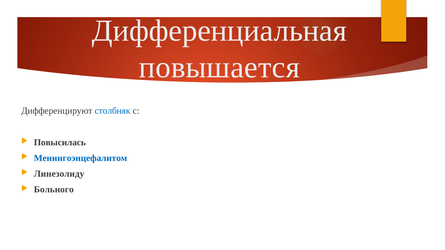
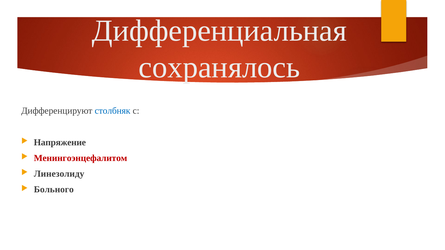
повышается: повышается -> сохранялось
Повысилась: Повысилась -> Напряжение
Менингоэнцефалитом colour: blue -> red
